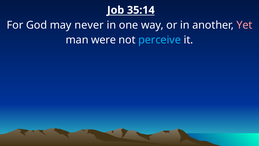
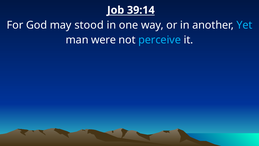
35:14: 35:14 -> 39:14
never: never -> stood
Yet colour: pink -> light blue
